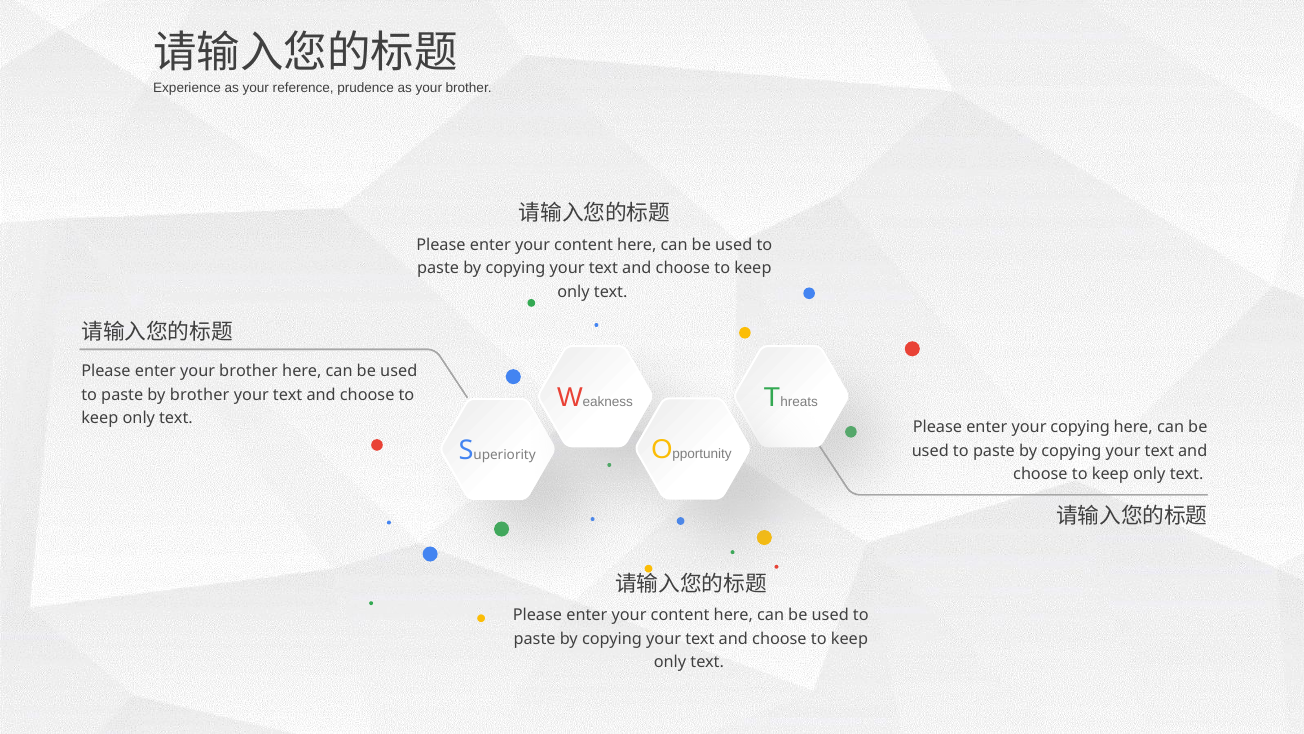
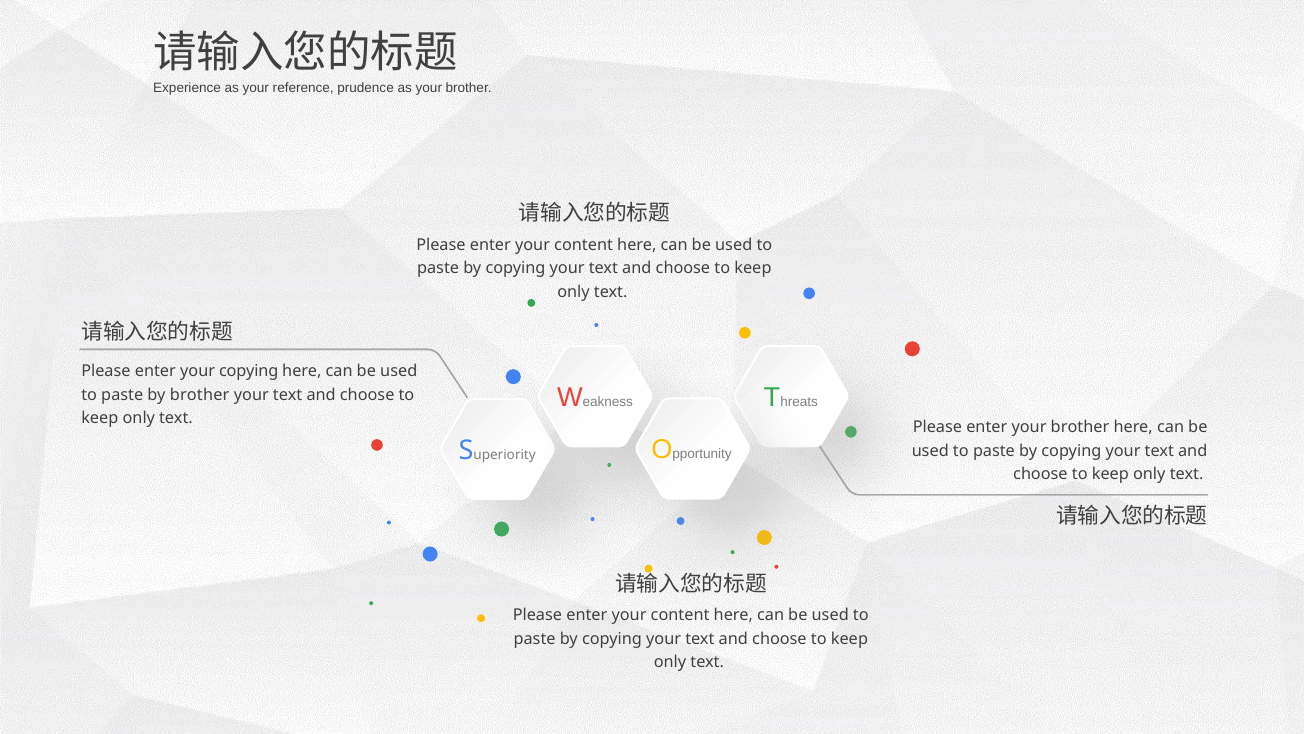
enter your brother: brother -> copying
enter your copying: copying -> brother
